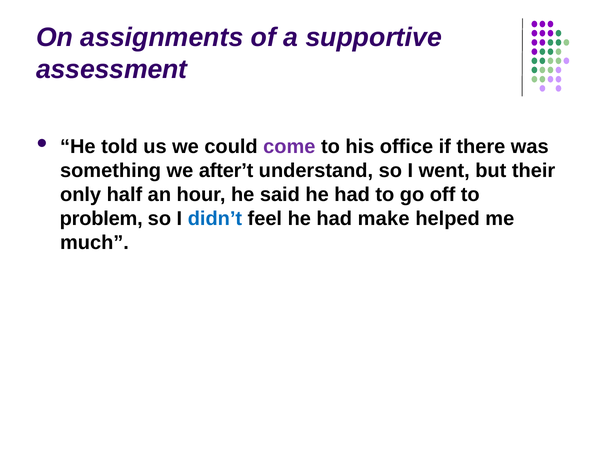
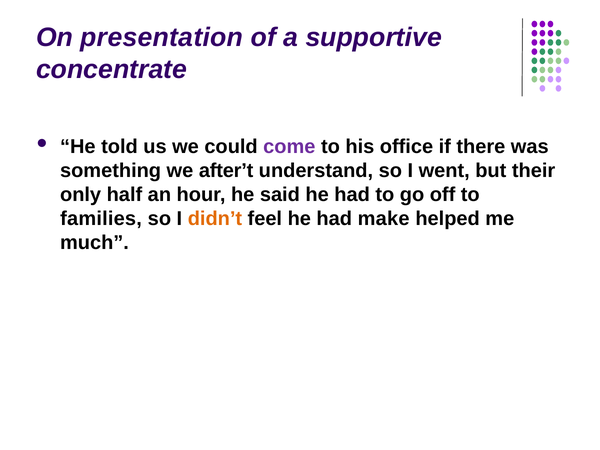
assignments: assignments -> presentation
assessment: assessment -> concentrate
problem: problem -> families
didn’t colour: blue -> orange
